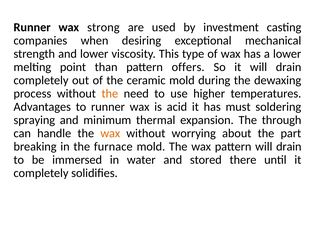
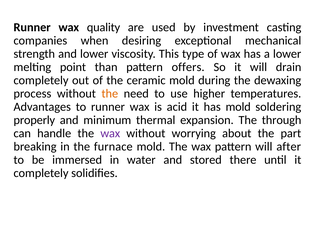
strong: strong -> quality
has must: must -> mold
spraying: spraying -> properly
wax at (110, 133) colour: orange -> purple
pattern will drain: drain -> after
